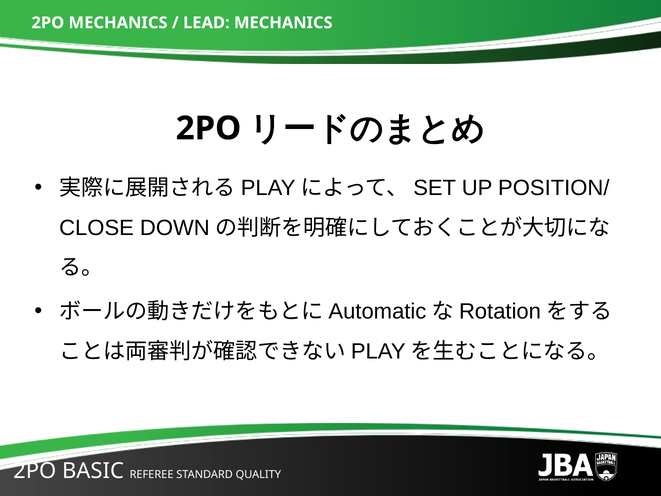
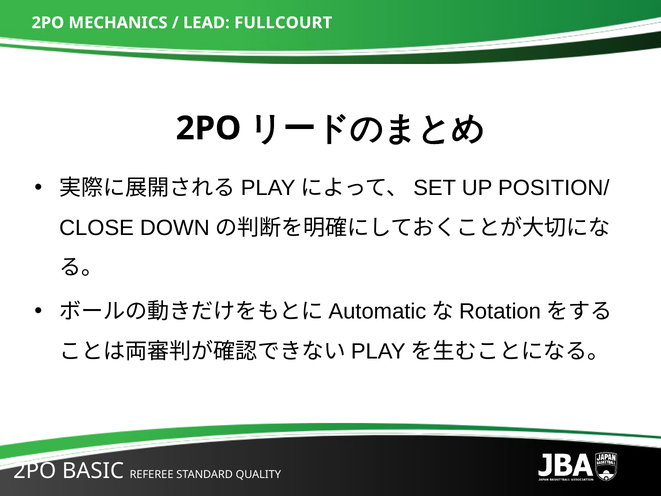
LEAD MECHANICS: MECHANICS -> FULLCOURT
